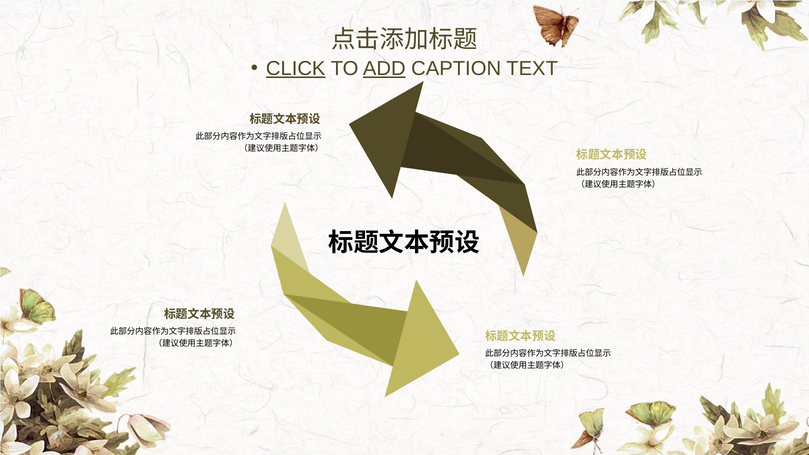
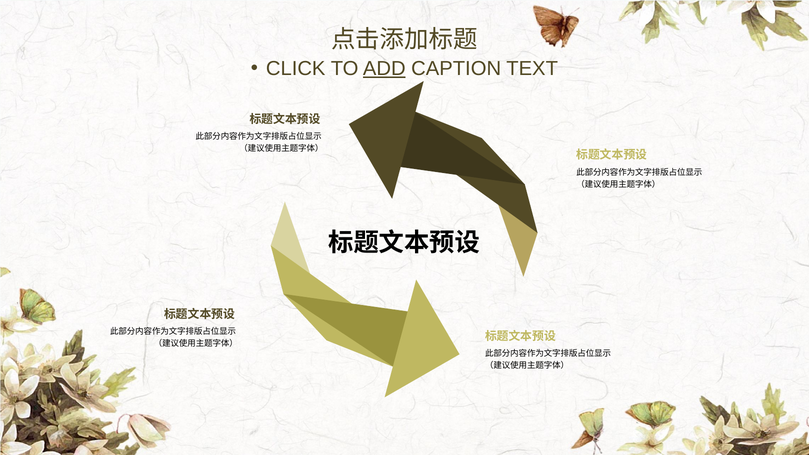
CLICK underline: present -> none
